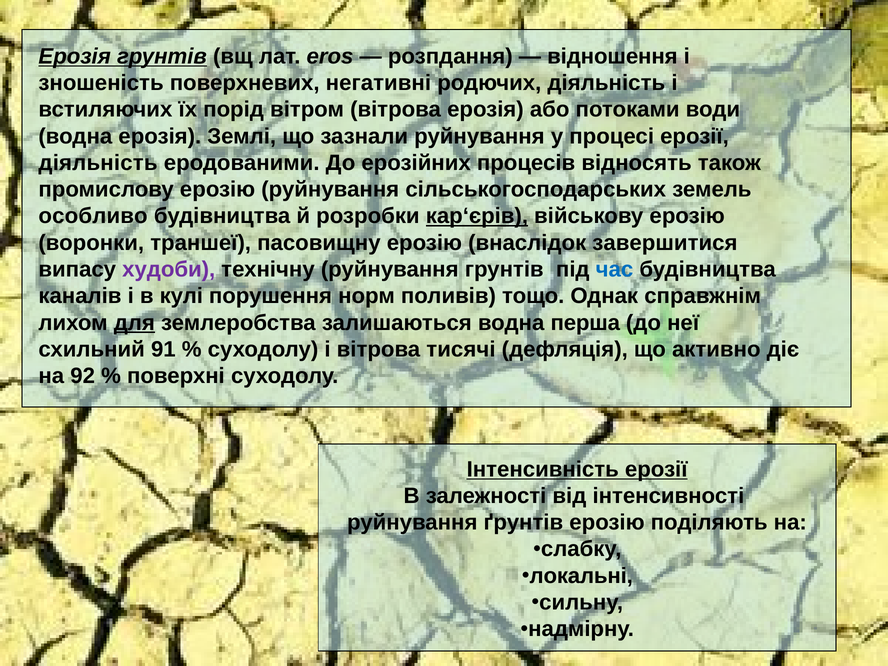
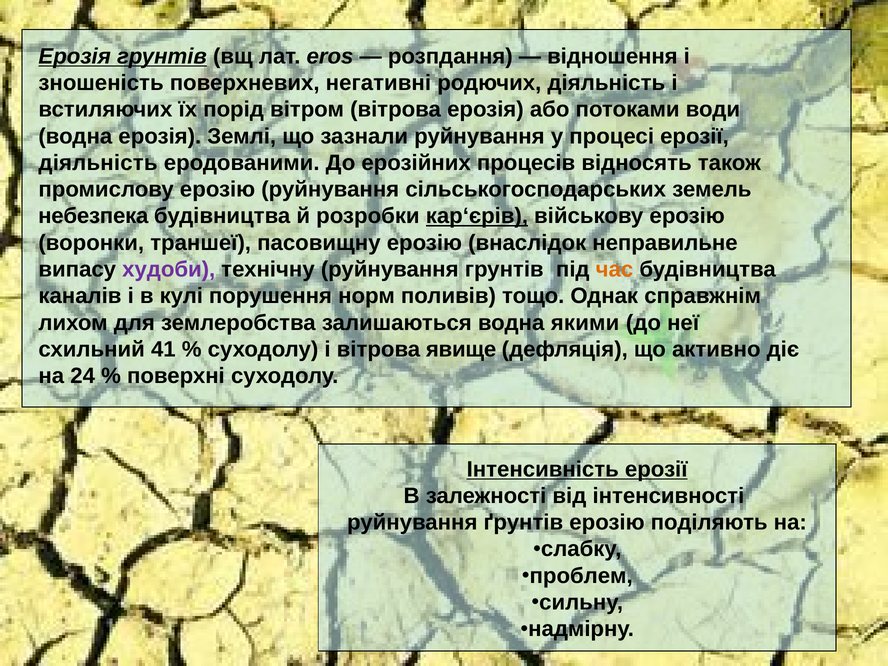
особливо: особливо -> небезпека
завершитися: завершитися -> неправильне
час colour: blue -> orange
для underline: present -> none
перша: перша -> якими
91: 91 -> 41
тисячі: тисячі -> явище
92: 92 -> 24
локальні: локальні -> проблем
